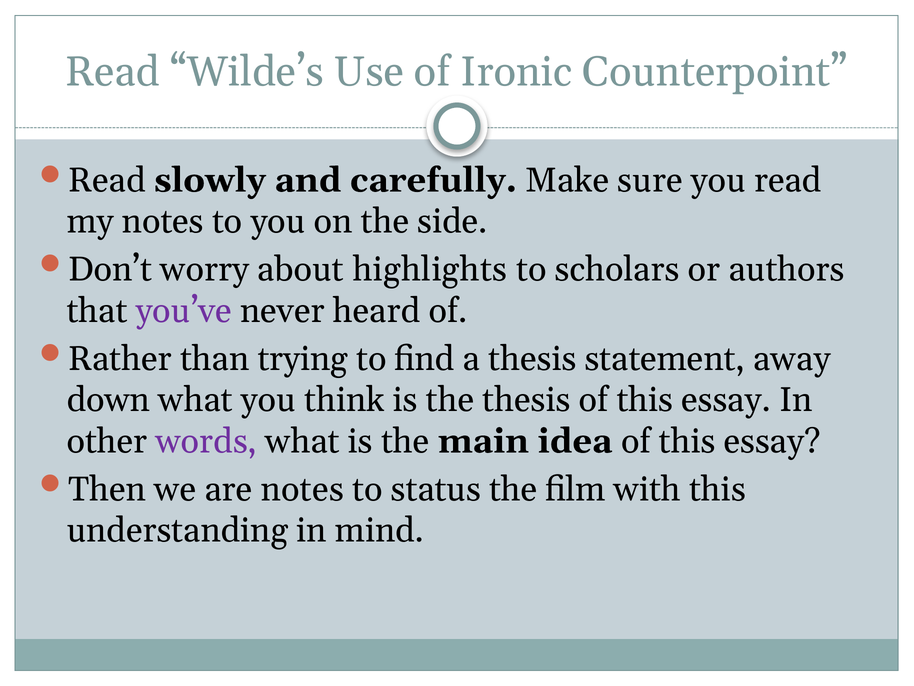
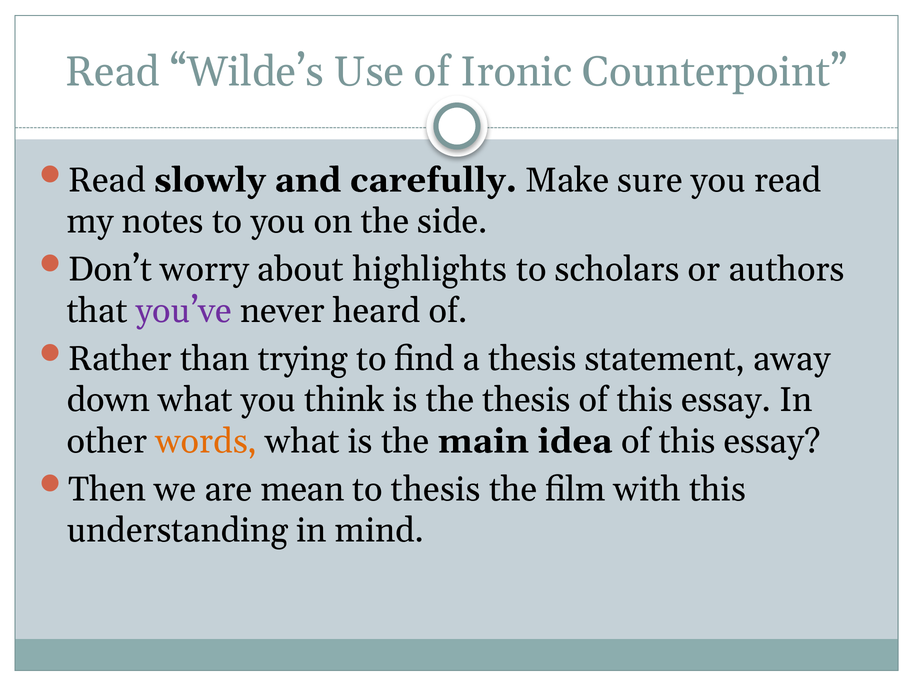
words colour: purple -> orange
are notes: notes -> mean
to status: status -> thesis
